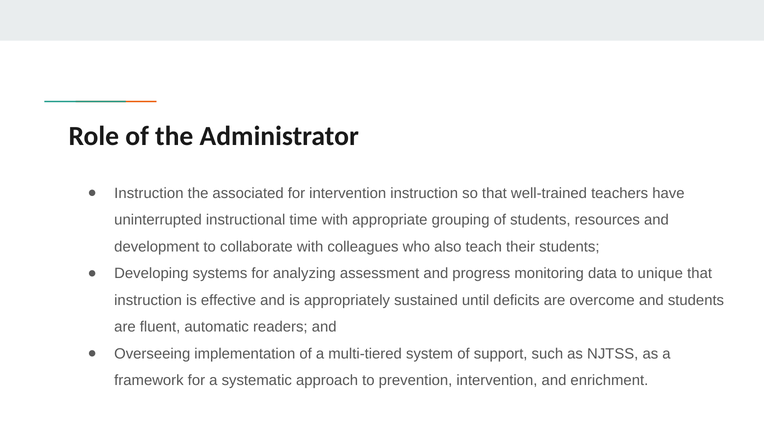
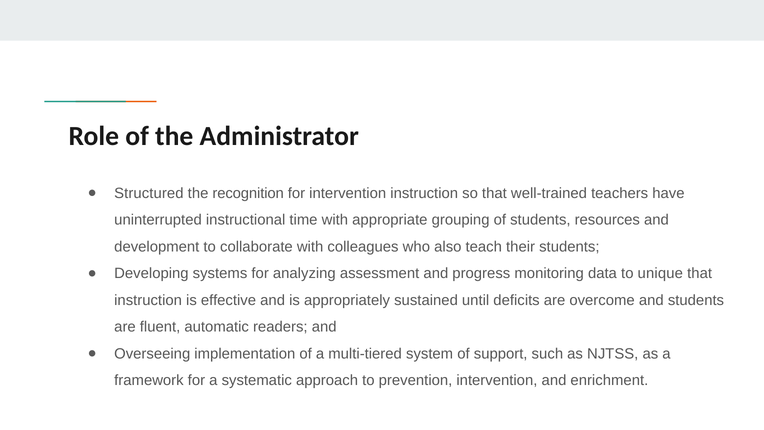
Instruction at (149, 193): Instruction -> Structured
associated: associated -> recognition
